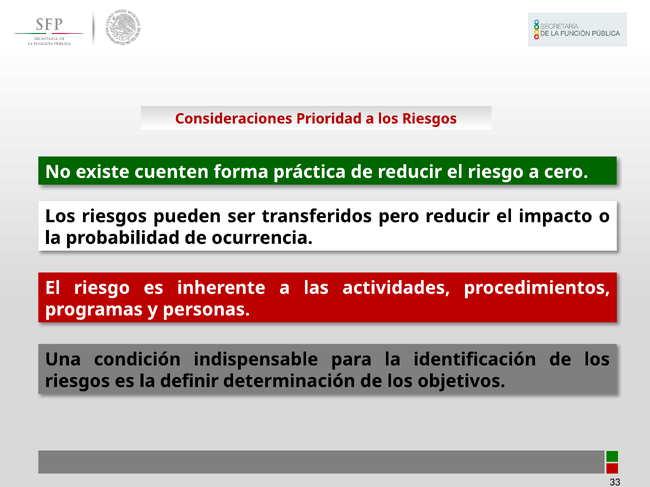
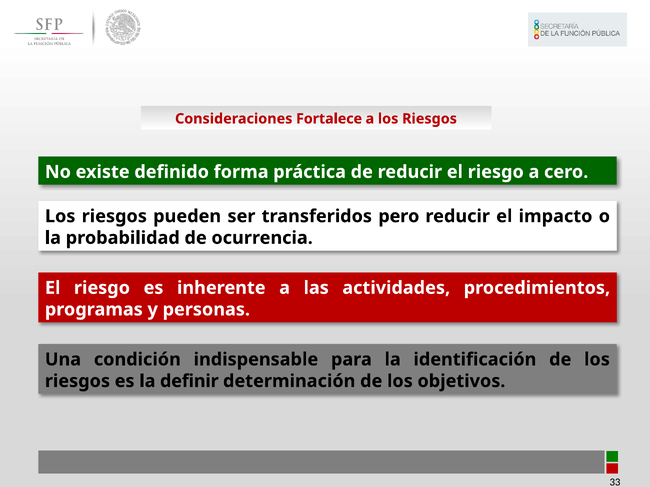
Prioridad: Prioridad -> Fortalece
cuenten: cuenten -> definido
